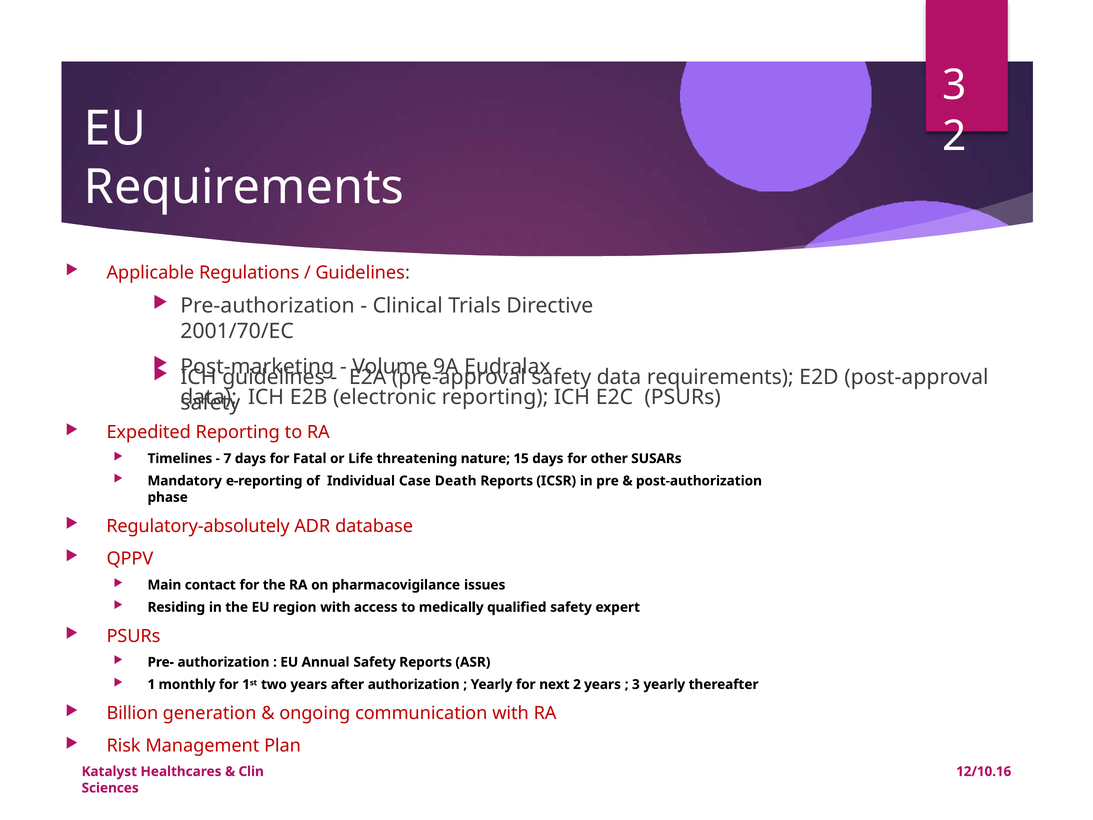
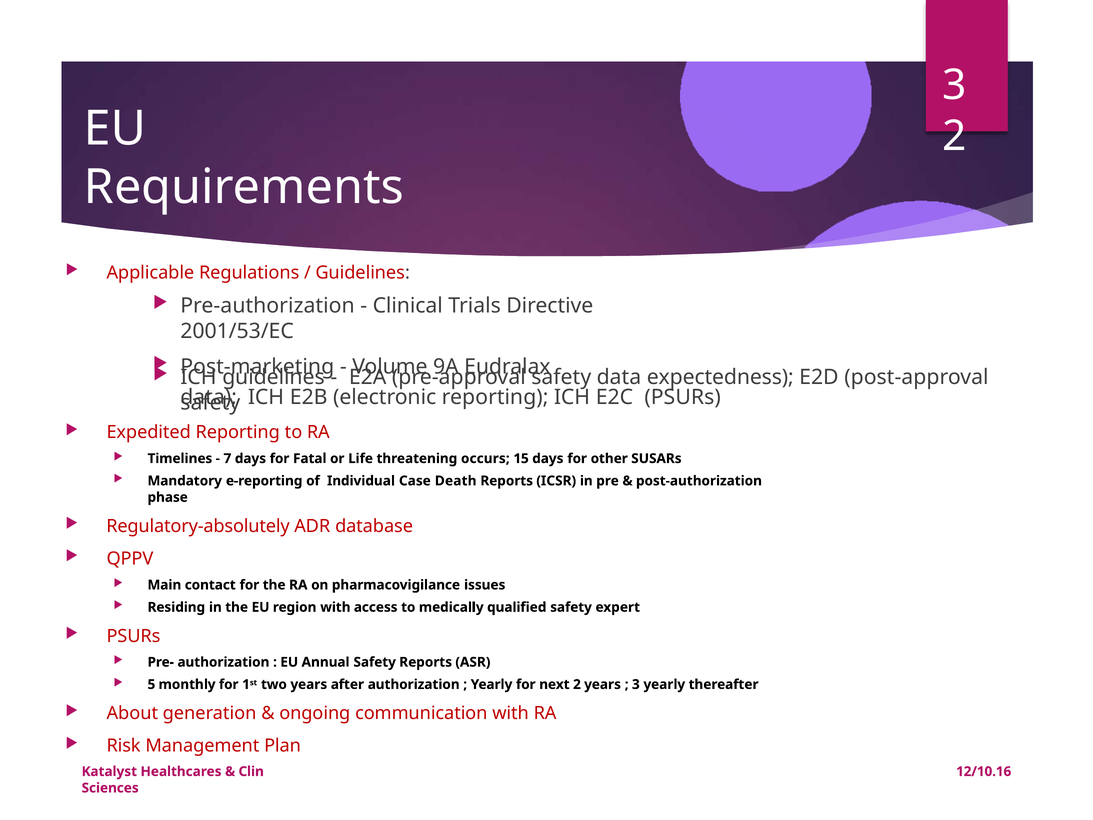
2001/70/EC: 2001/70/EC -> 2001/53/EC
data requirements: requirements -> expectedness
nature: nature -> occurs
1: 1 -> 5
Billion: Billion -> About
